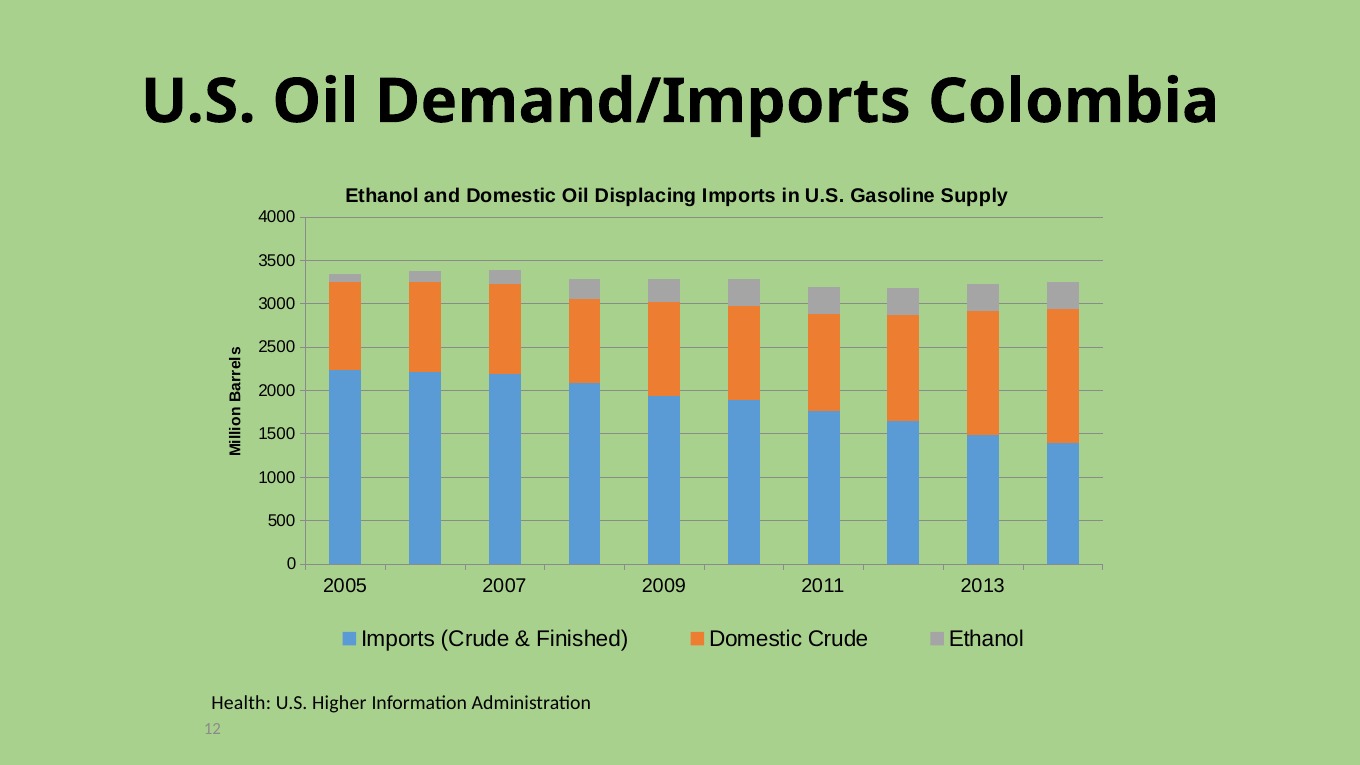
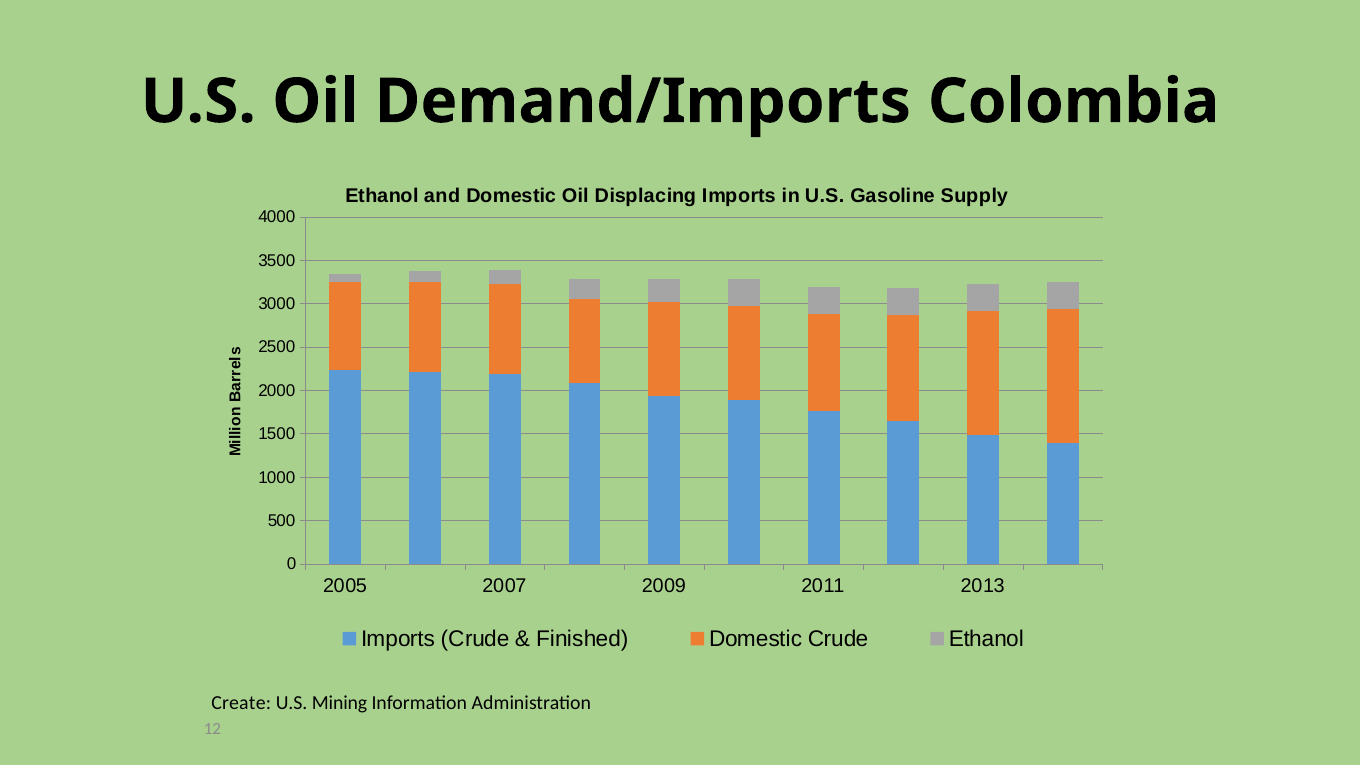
Health: Health -> Create
Higher: Higher -> Mining
